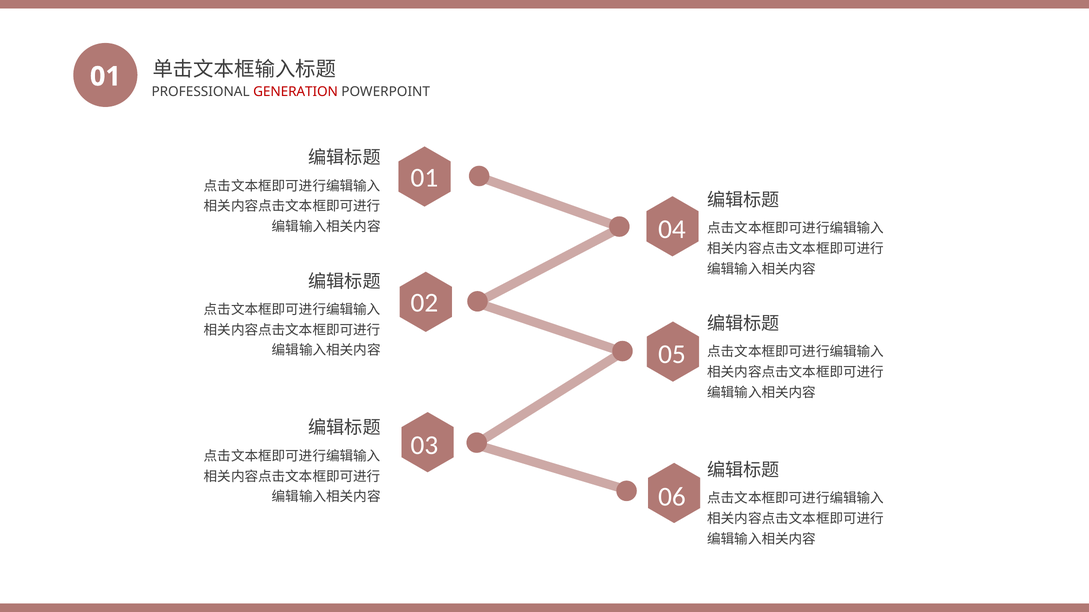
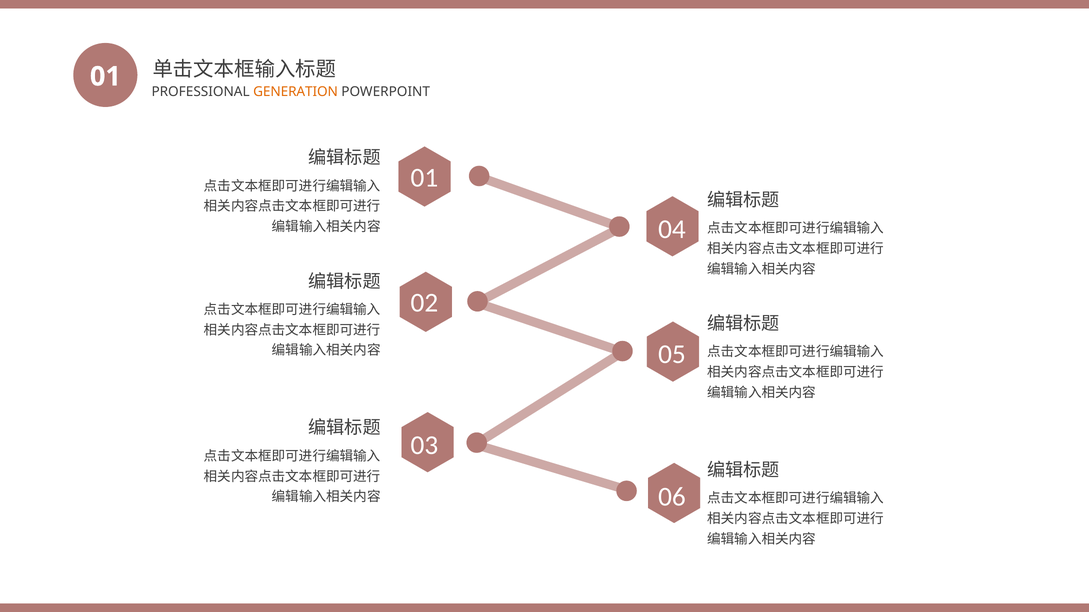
GENERATION colour: red -> orange
